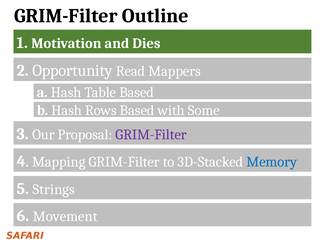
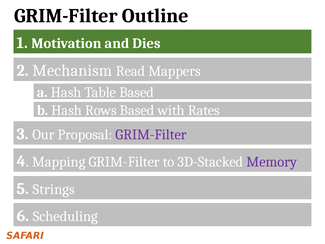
Opportunity: Opportunity -> Mechanism
Some: Some -> Rates
Memory colour: blue -> purple
Movement: Movement -> Scheduling
